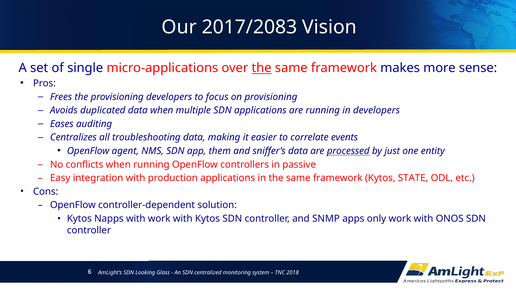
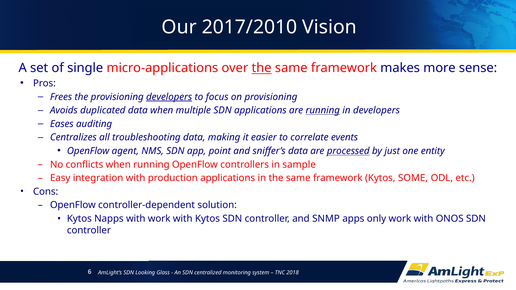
2017/2083: 2017/2083 -> 2017/2010
developers at (169, 97) underline: none -> present
running at (323, 110) underline: none -> present
them: them -> point
passive: passive -> sample
STATE: STATE -> SOME
